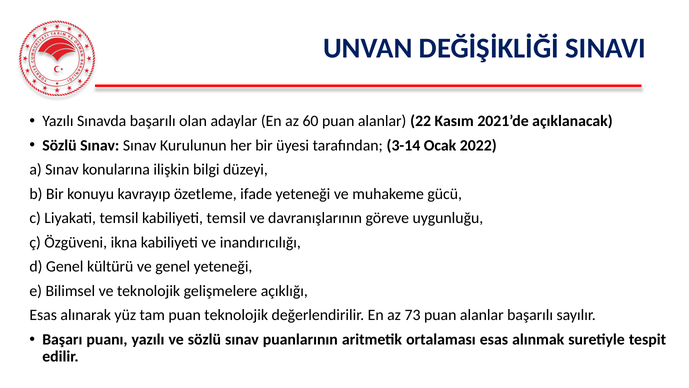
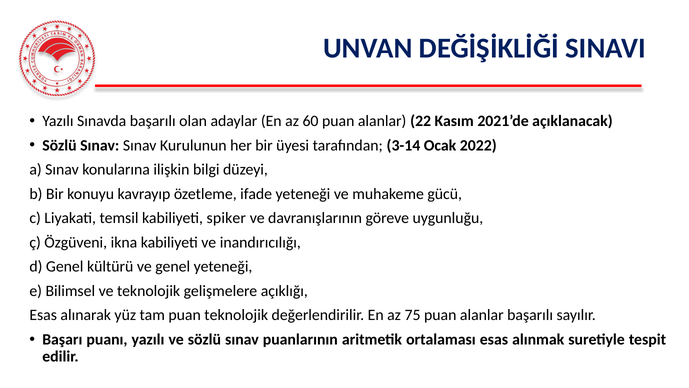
kabiliyeti temsil: temsil -> spiker
73: 73 -> 75
